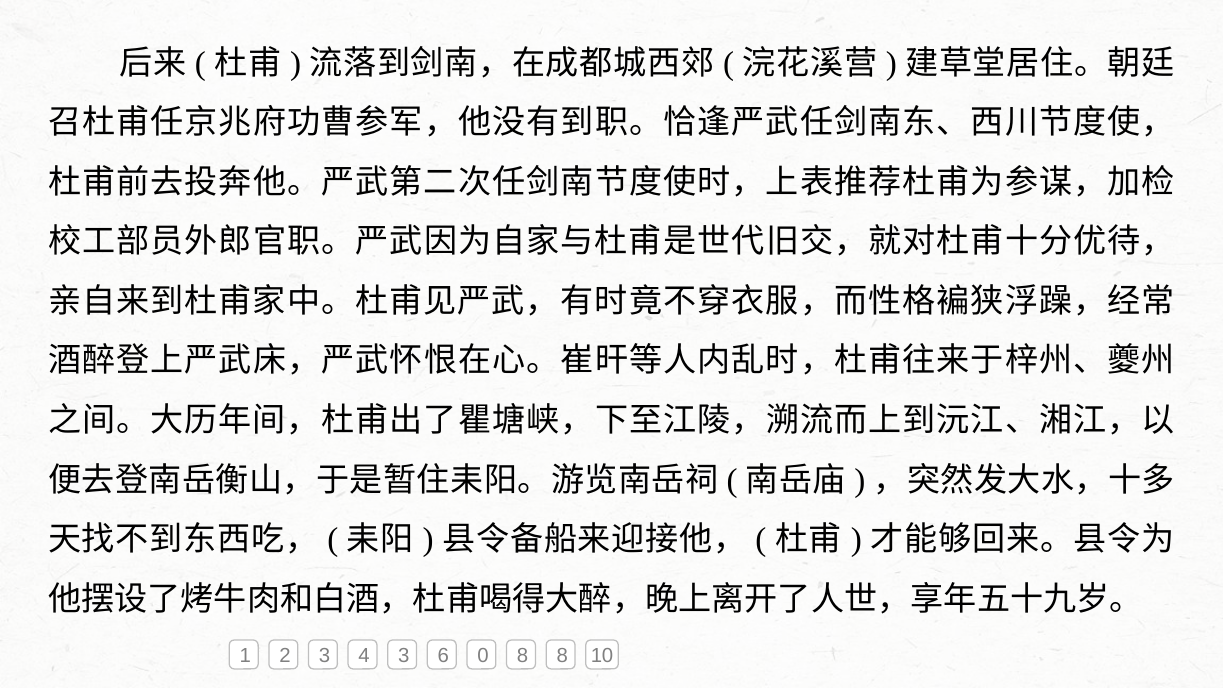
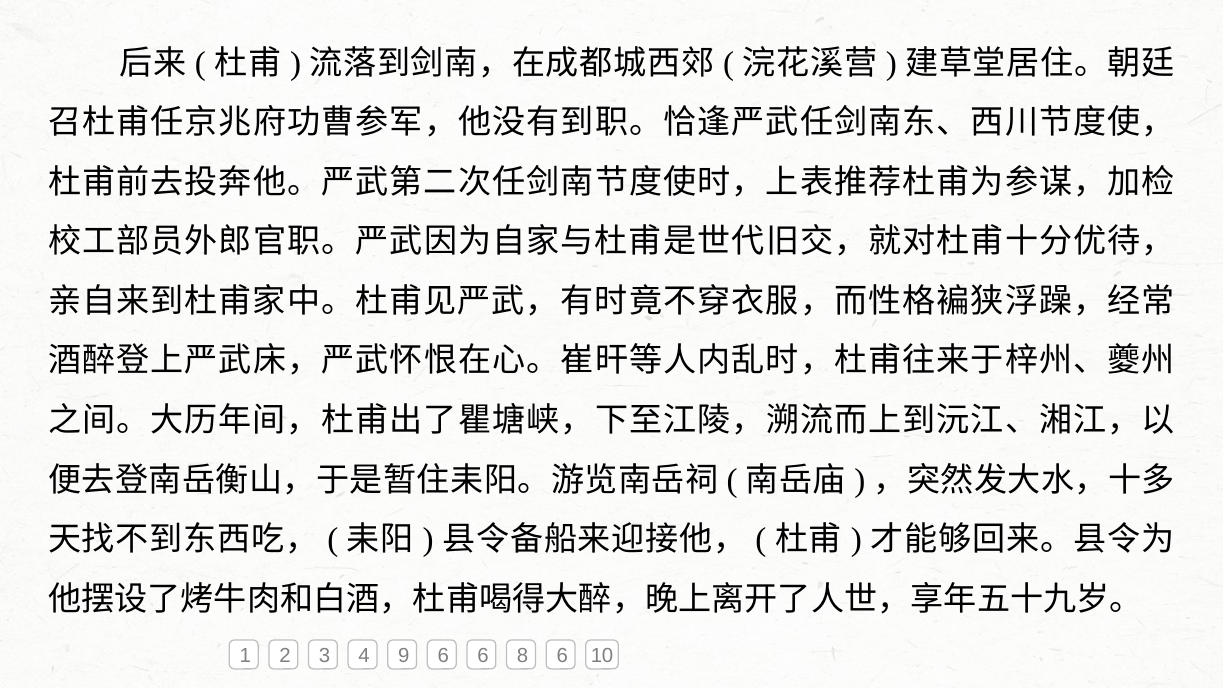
4 3: 3 -> 9
6 0: 0 -> 6
8 8: 8 -> 6
